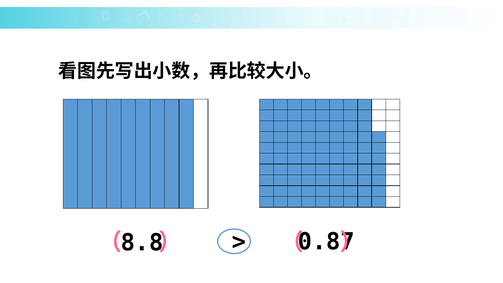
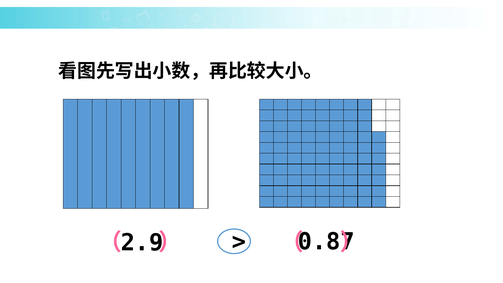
8.8: 8.8 -> 2.9
